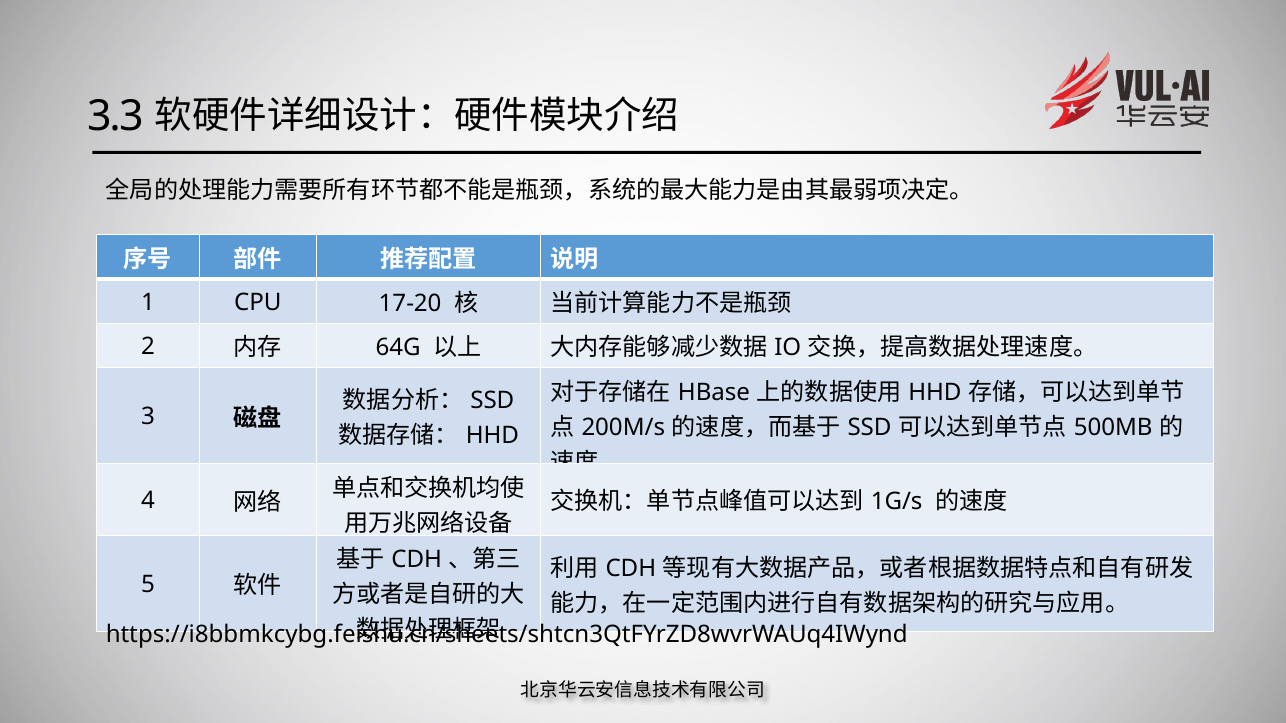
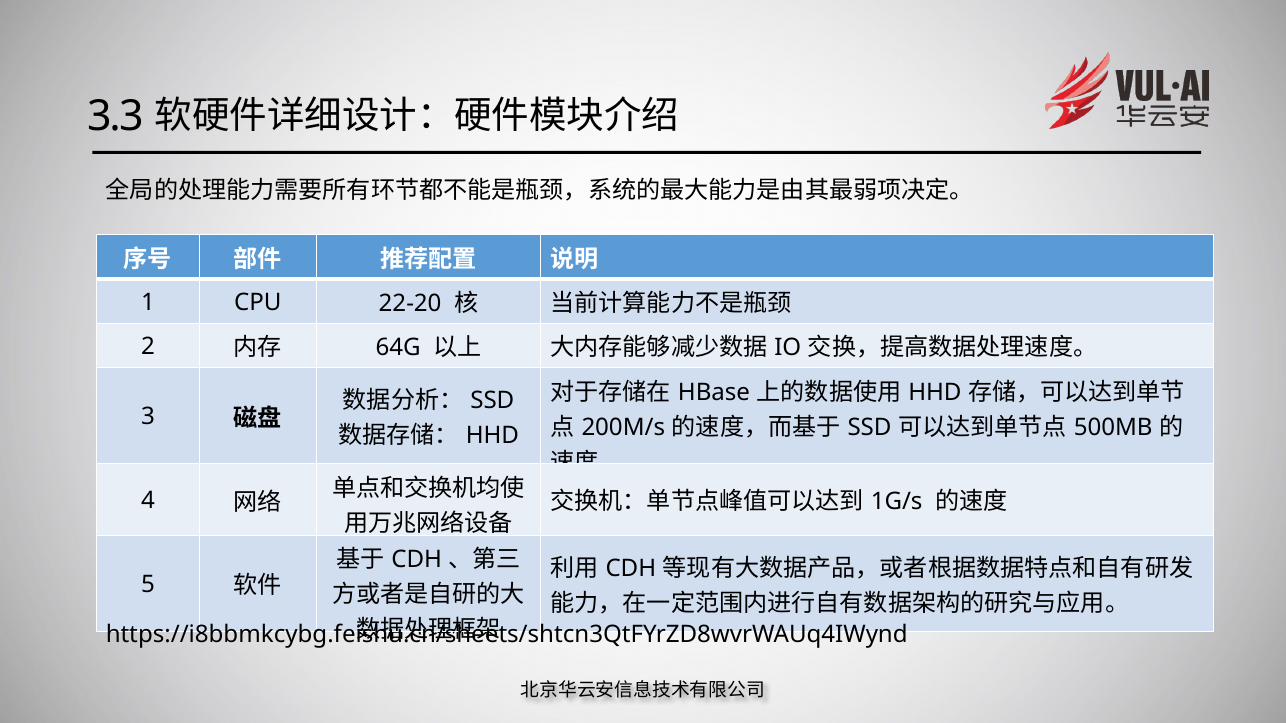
17-20: 17-20 -> 22-20
